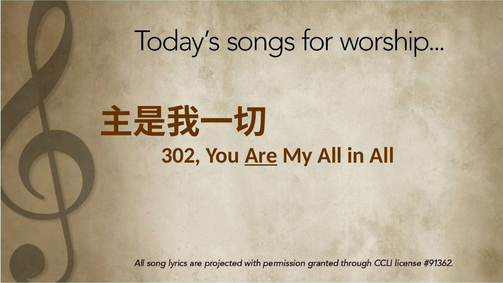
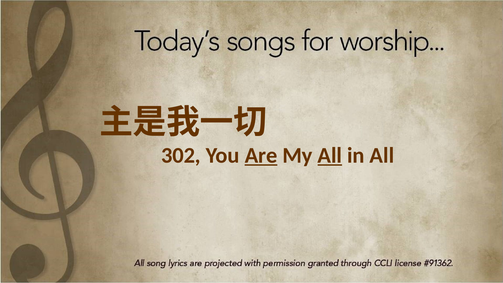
All at (330, 155) underline: none -> present
